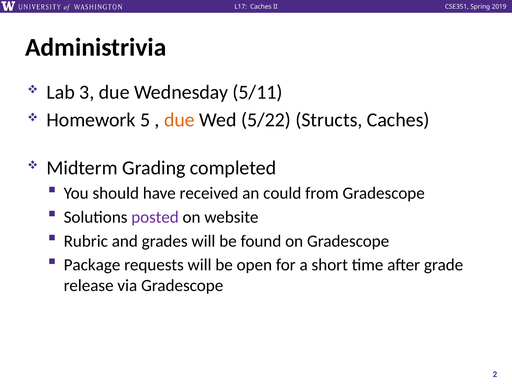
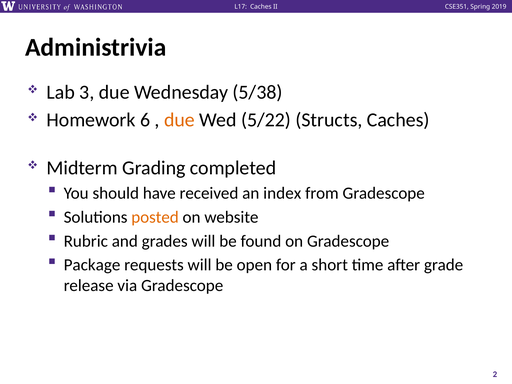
5/11: 5/11 -> 5/38
5: 5 -> 6
could: could -> index
posted colour: purple -> orange
